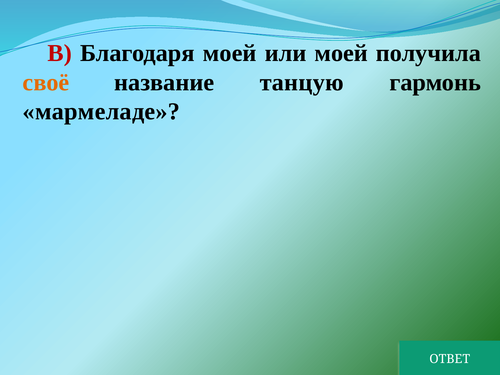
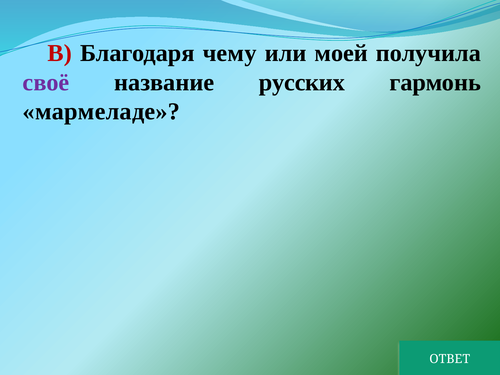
Благодаря моей: моей -> чему
своё colour: orange -> purple
танцую: танцую -> русских
